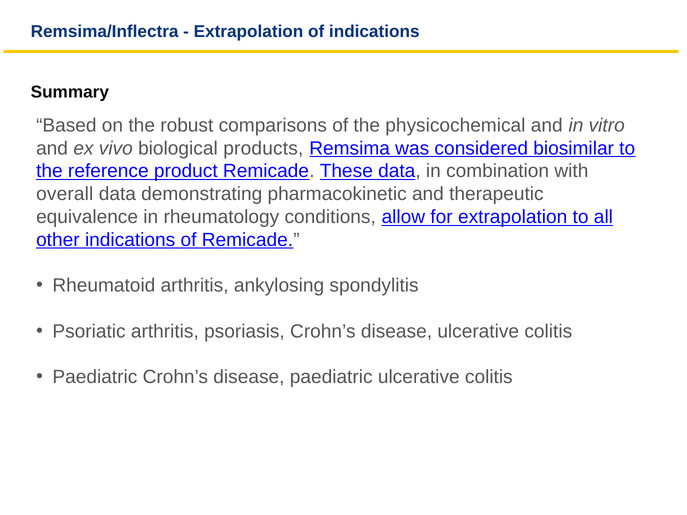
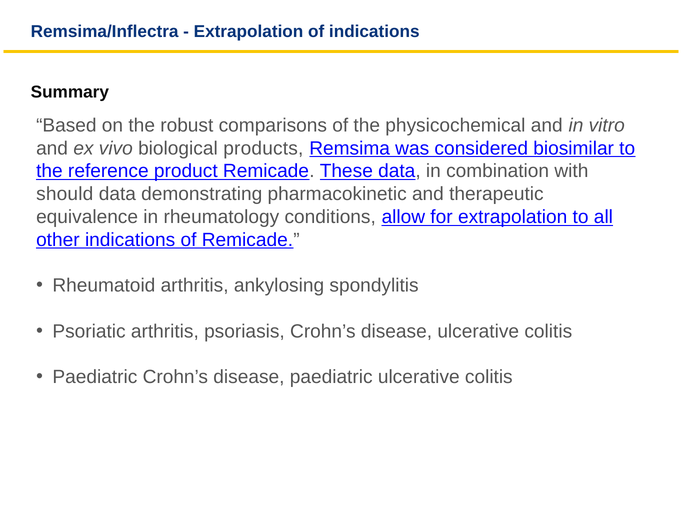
overall: overall -> should
